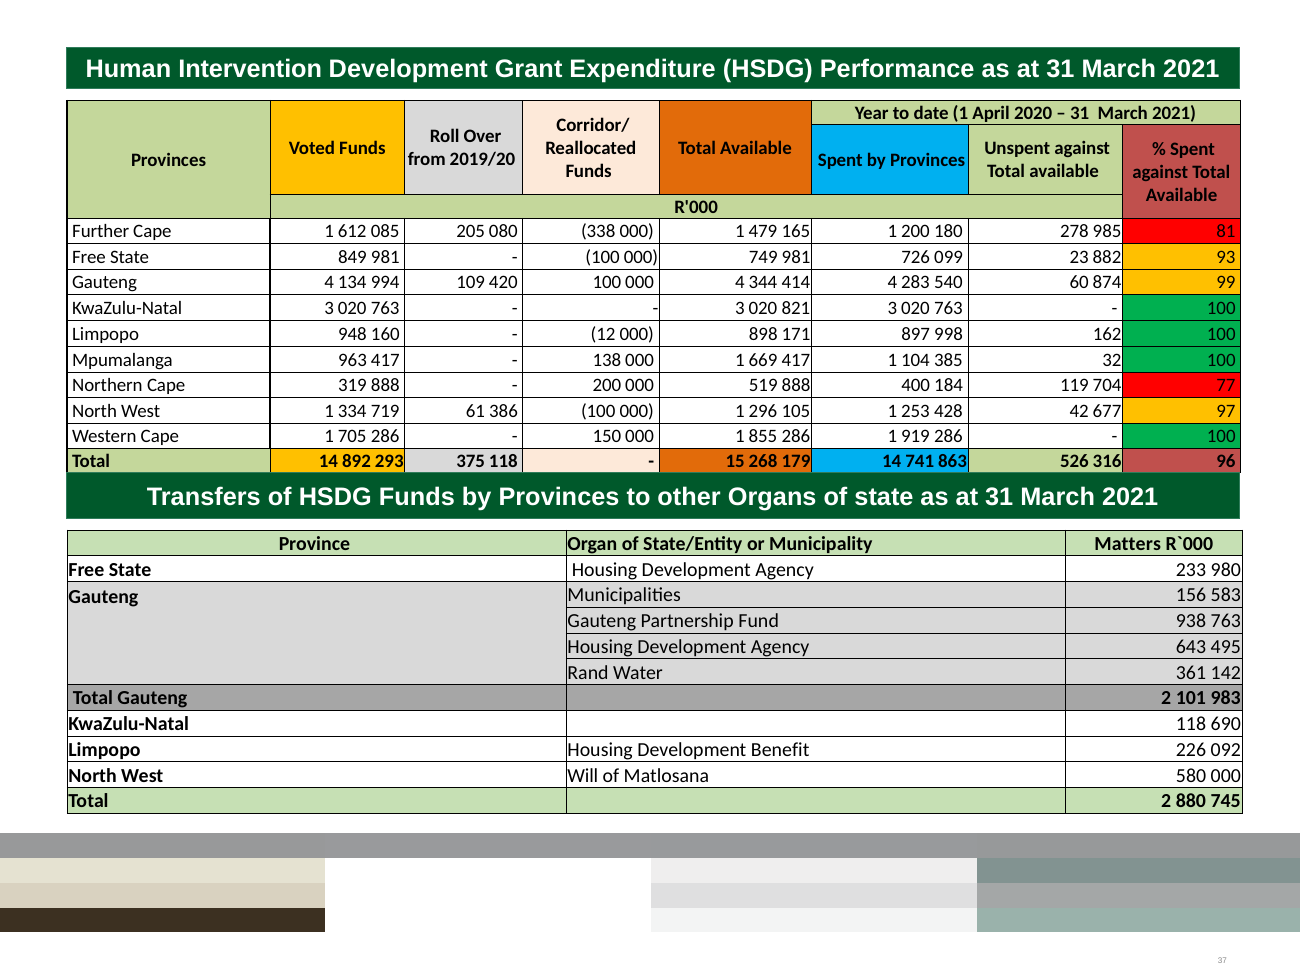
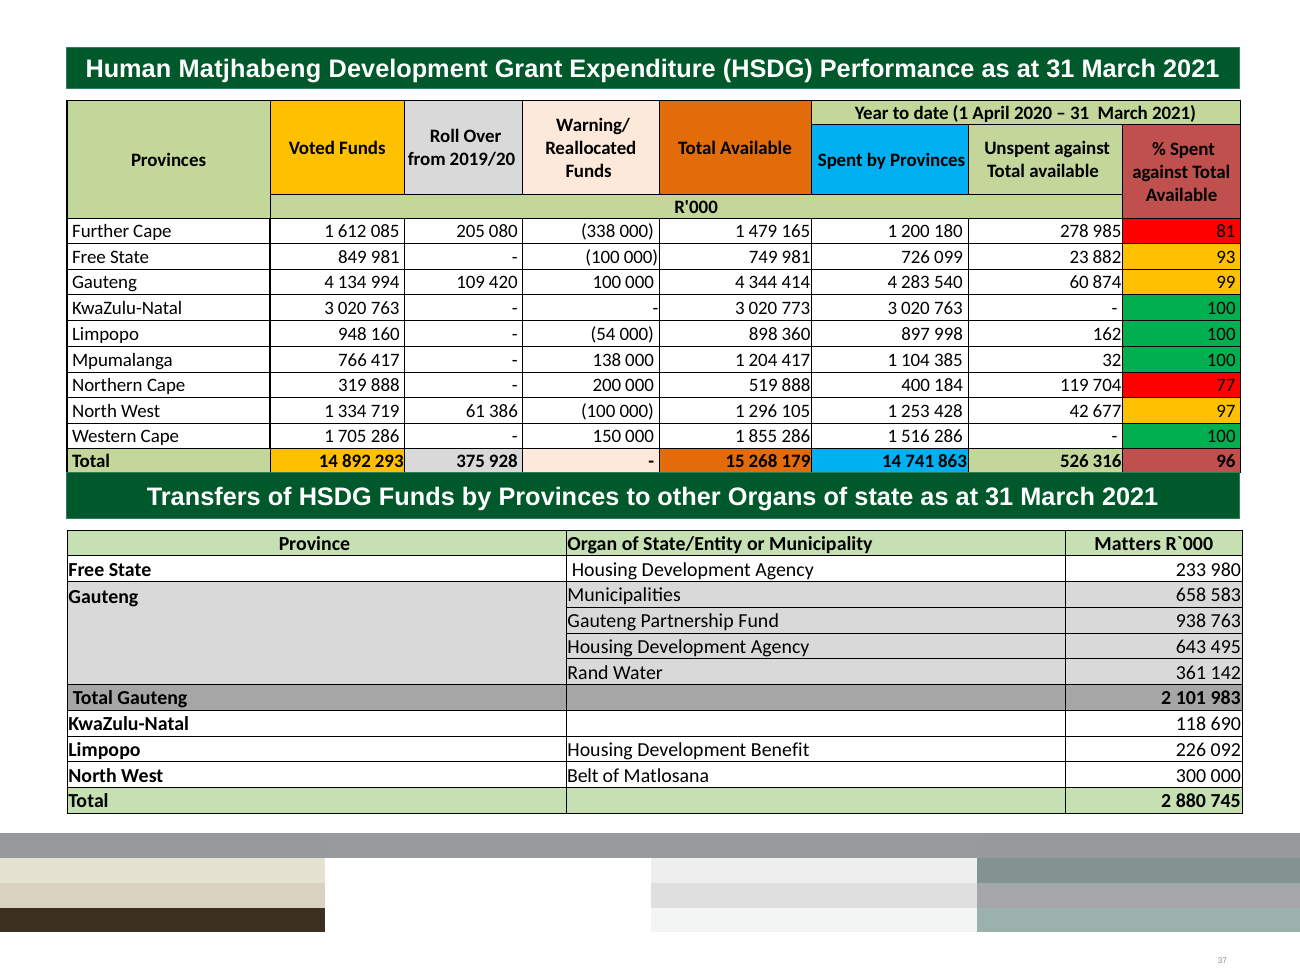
Intervention: Intervention -> Matjhabeng
Corridor/: Corridor/ -> Warning/
821: 821 -> 773
12: 12 -> 54
171: 171 -> 360
963: 963 -> 766
669: 669 -> 204
919: 919 -> 516
375 118: 118 -> 928
156: 156 -> 658
Will: Will -> Belt
580: 580 -> 300
